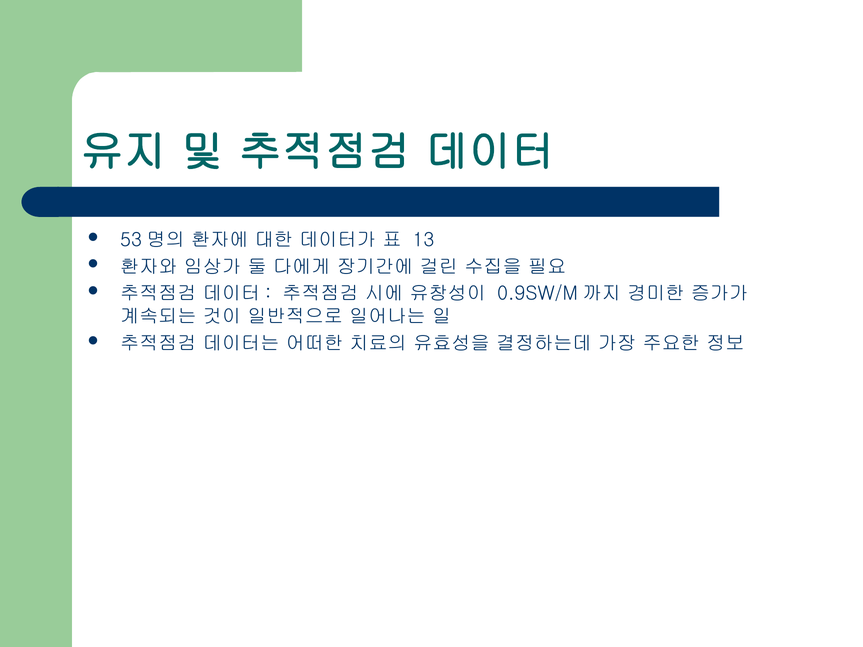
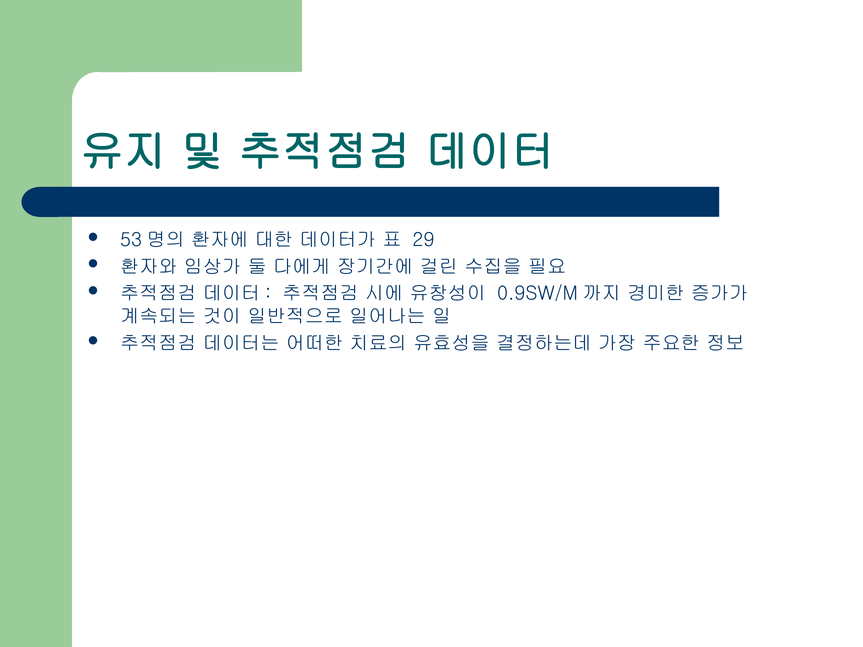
13: 13 -> 29
